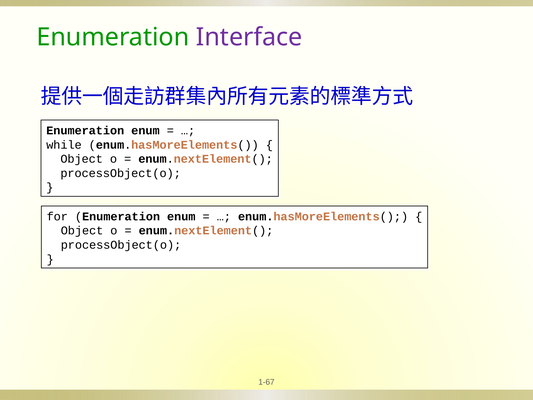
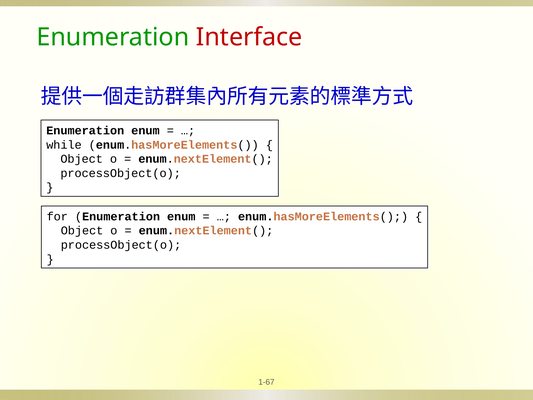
Interface colour: purple -> red
